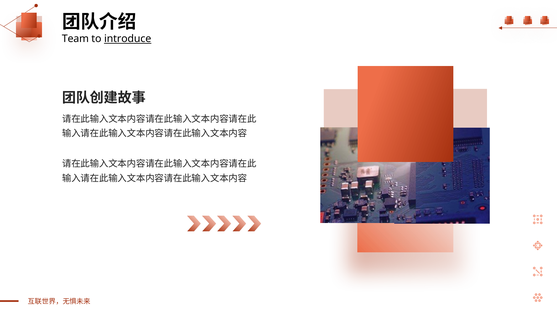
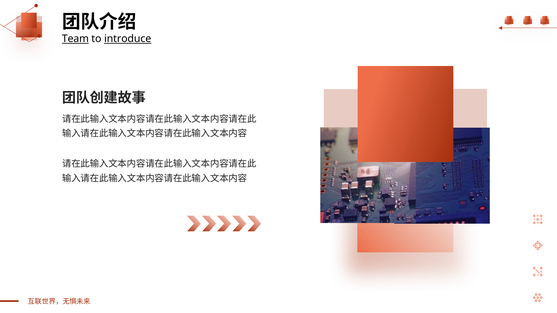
Team underline: none -> present
